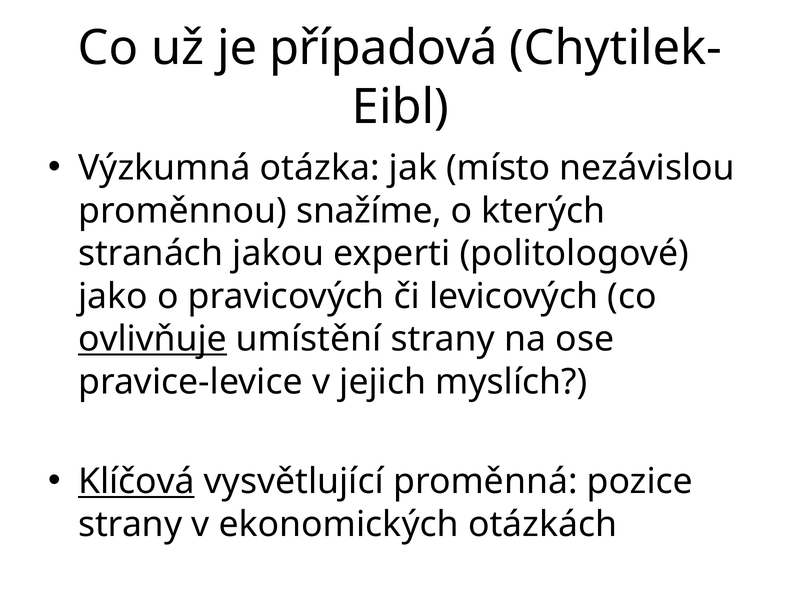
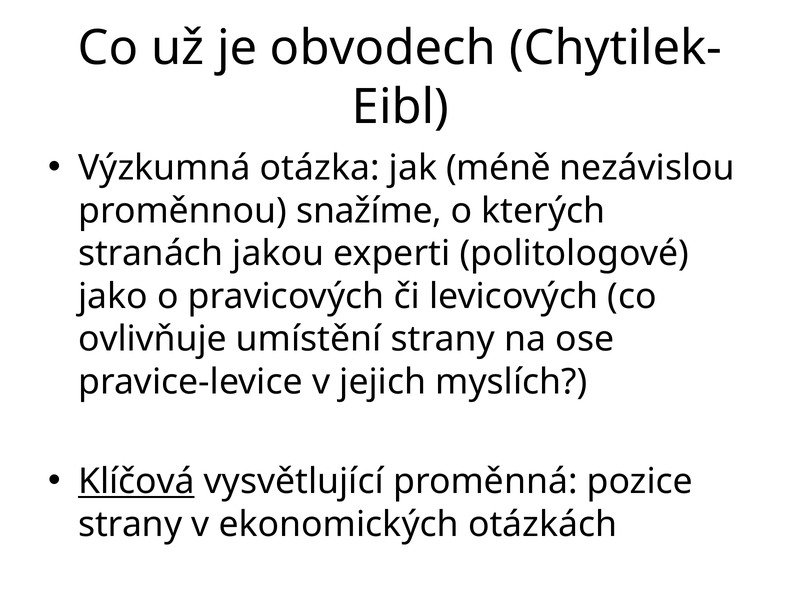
případová: případová -> obvodech
místo: místo -> méně
ovlivňuje underline: present -> none
